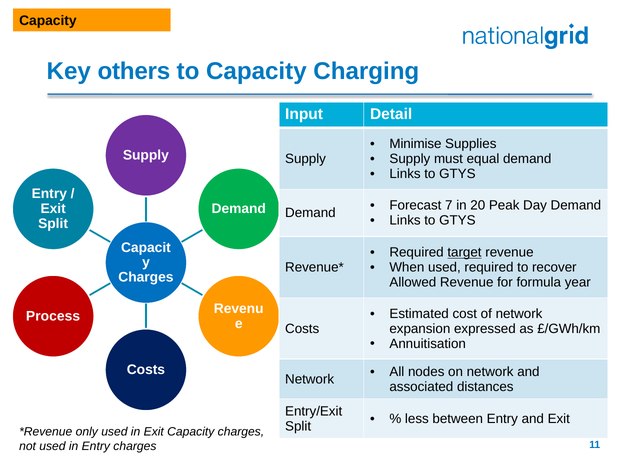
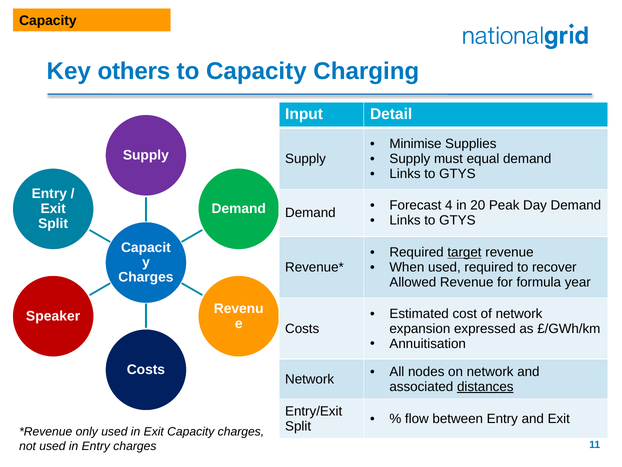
7: 7 -> 4
Process: Process -> Speaker
distances underline: none -> present
less: less -> flow
